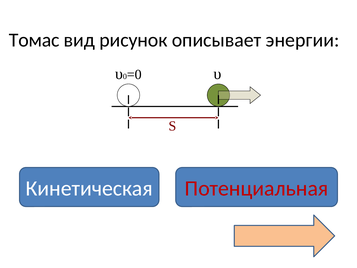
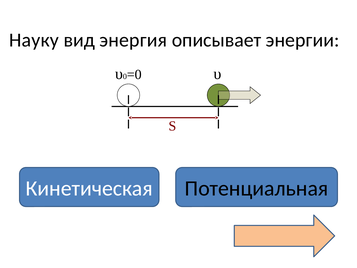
Томас: Томас -> Науку
рисунок: рисунок -> энергия
Потенциальная colour: red -> black
